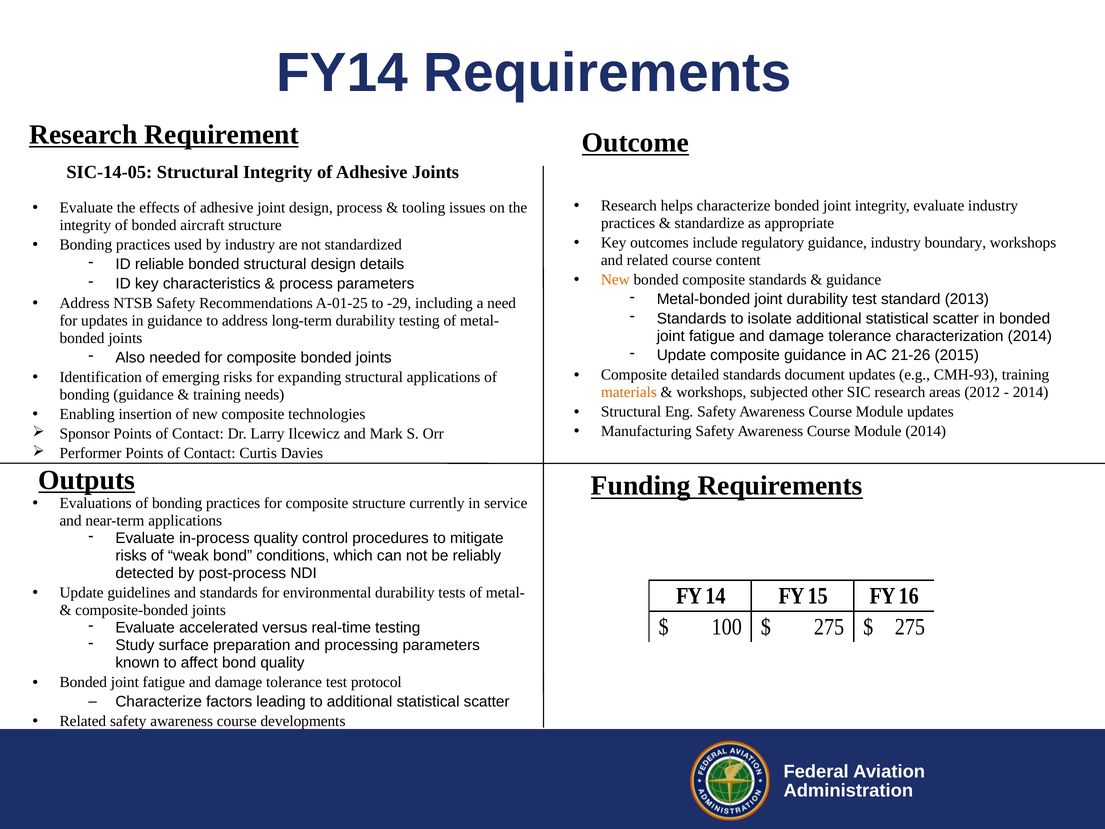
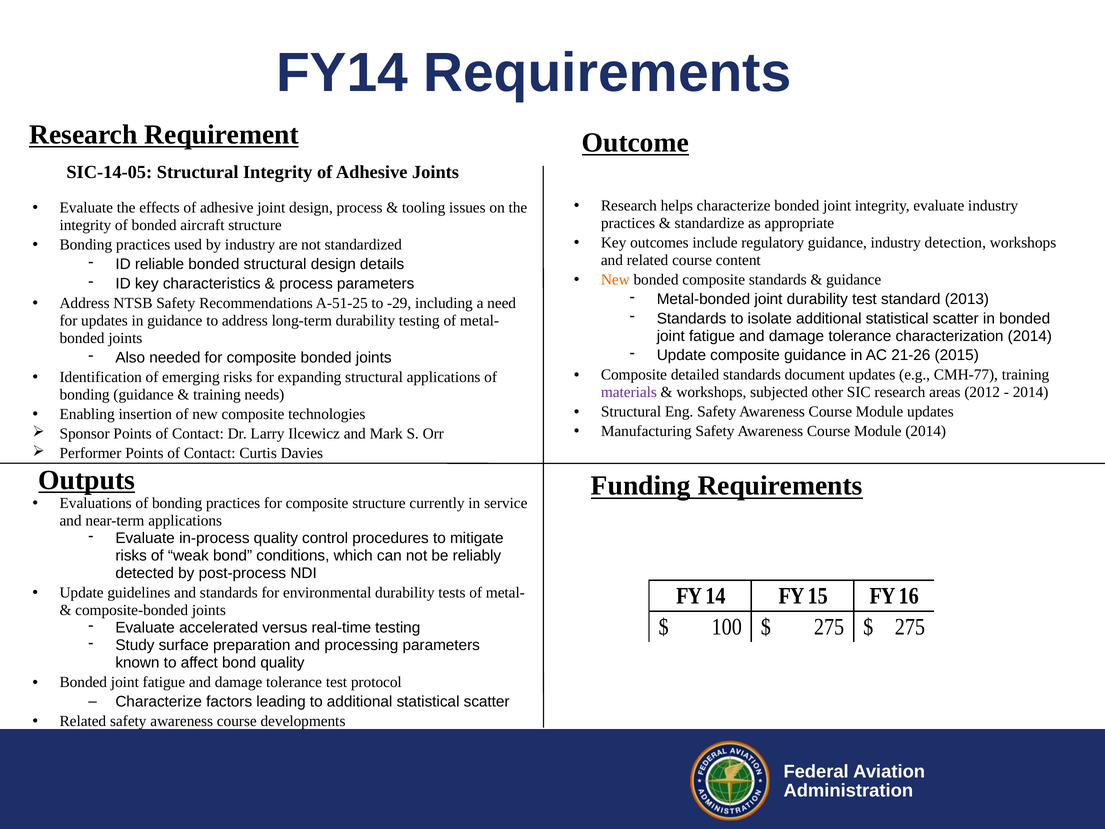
boundary: boundary -> detection
A-01-25: A-01-25 -> A-51-25
CMH-93: CMH-93 -> CMH-77
materials colour: orange -> purple
